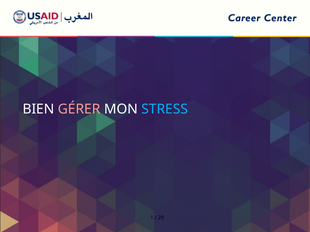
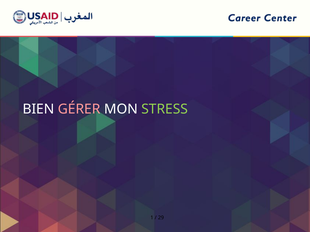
STRESS colour: light blue -> light green
